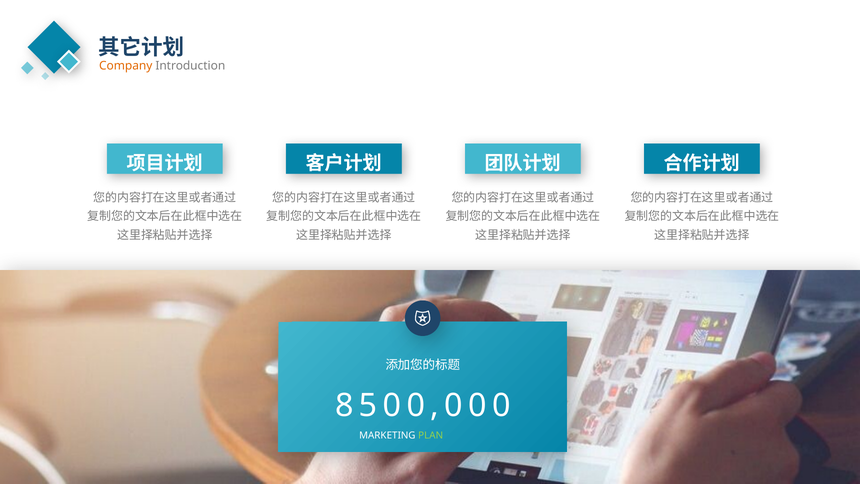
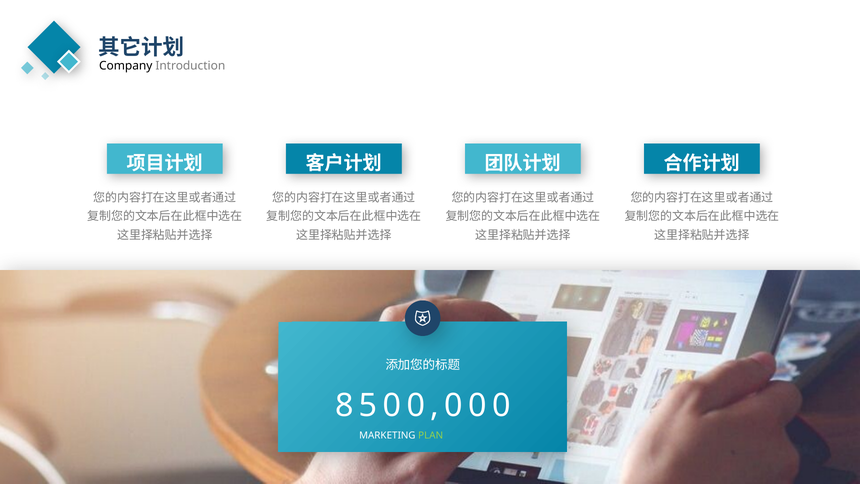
Company colour: orange -> black
